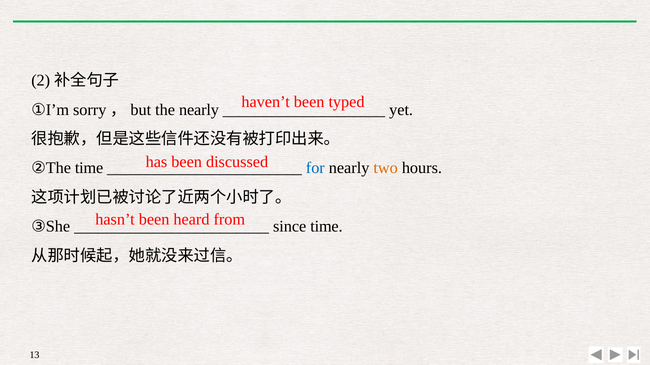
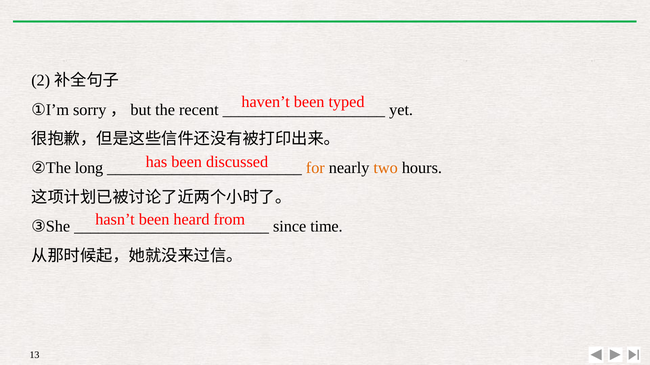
the nearly: nearly -> recent
②The time: time -> long
for colour: blue -> orange
